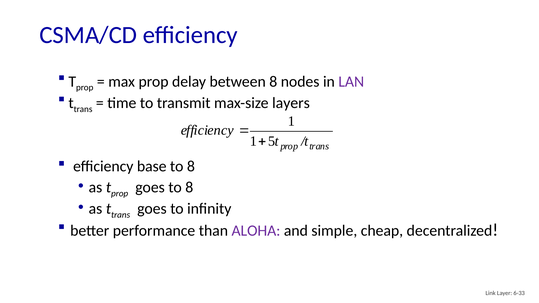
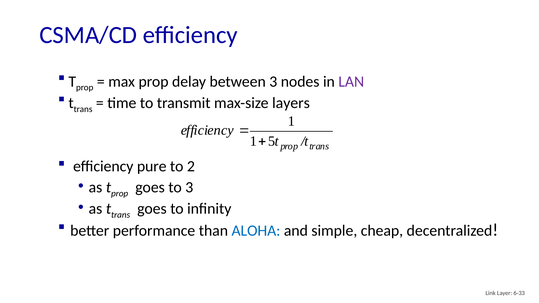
between 8: 8 -> 3
base: base -> pure
8 at (191, 166): 8 -> 2
goes to 8: 8 -> 3
ALOHA colour: purple -> blue
